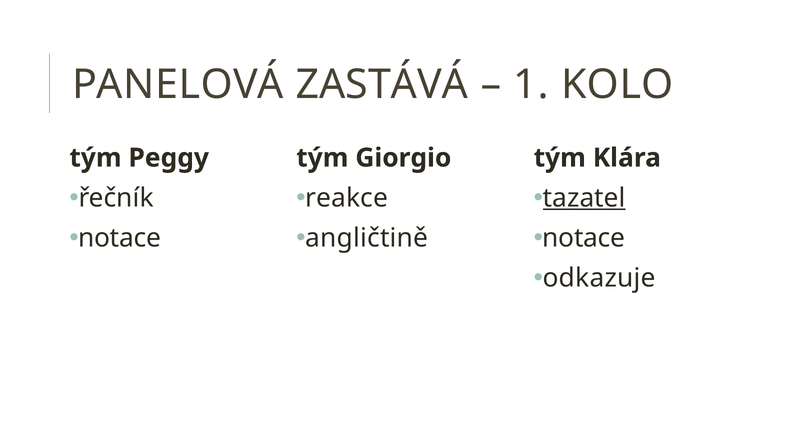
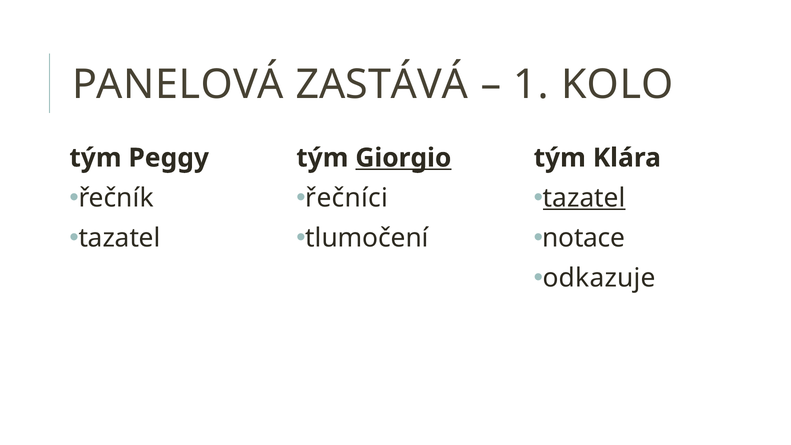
Giorgio underline: none -> present
reakce: reakce -> řečníci
notace at (120, 238): notace -> tazatel
angličtině: angličtině -> tlumočení
